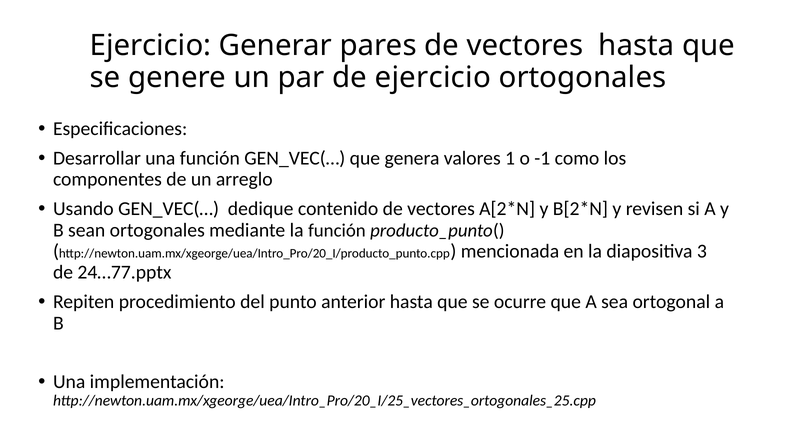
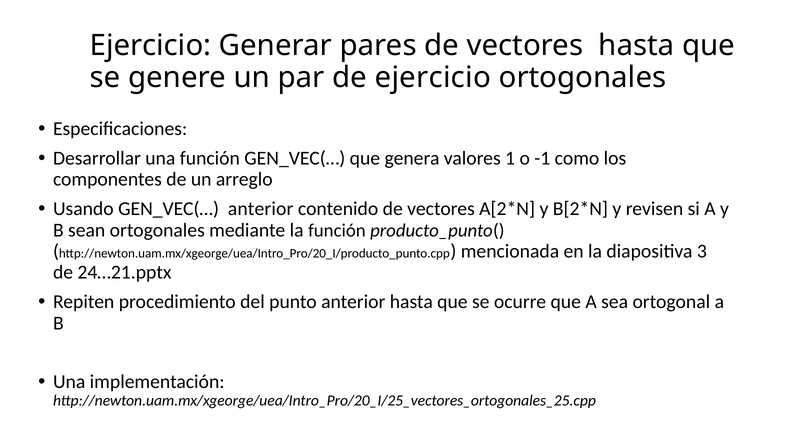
GEN_VEC(… dedique: dedique -> anterior
24…77.pptx: 24…77.pptx -> 24…21.pptx
